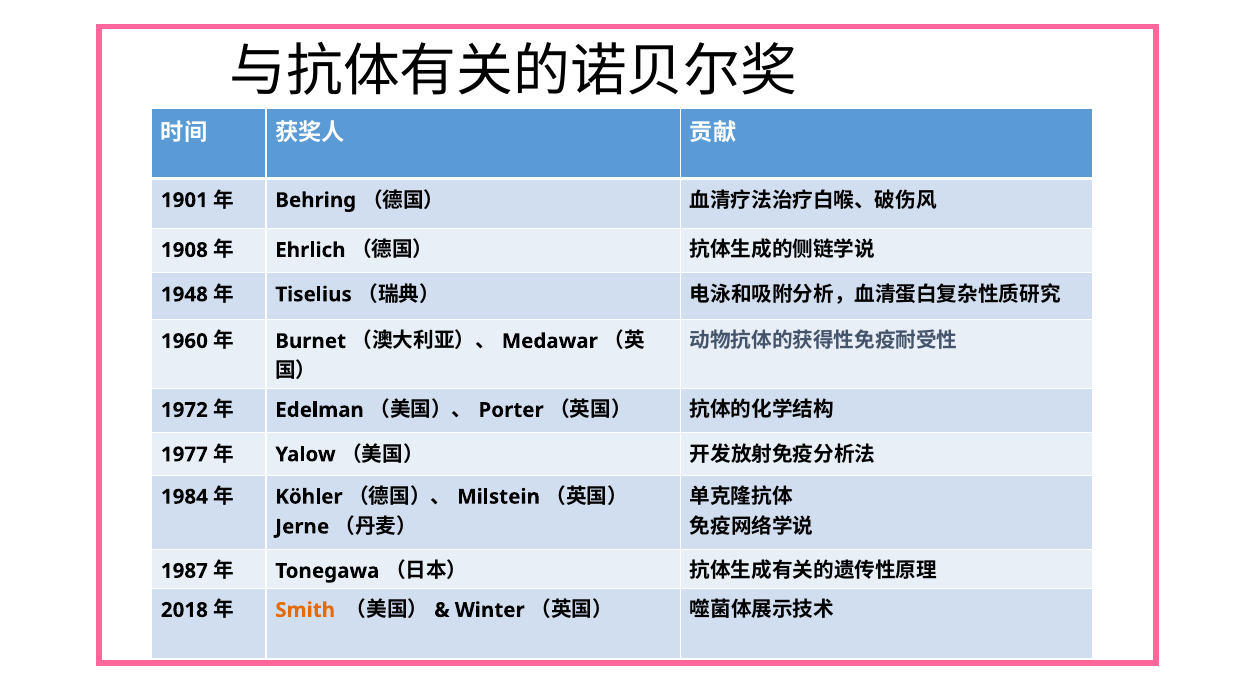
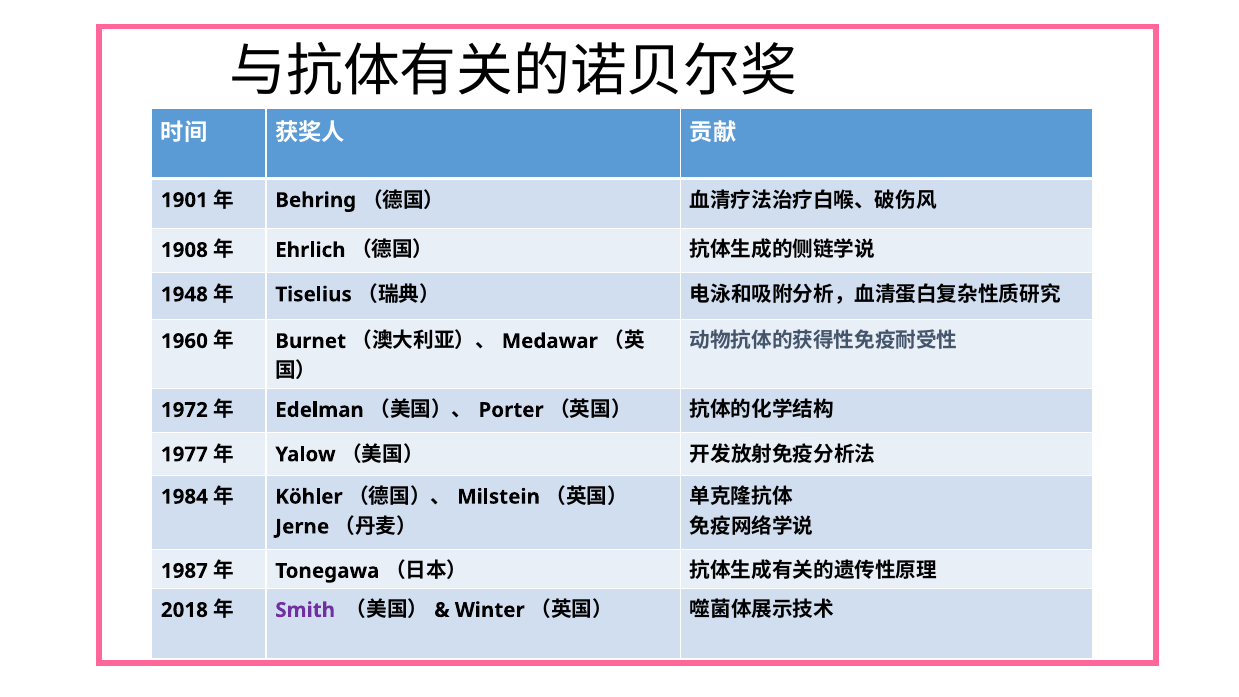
Smith colour: orange -> purple
